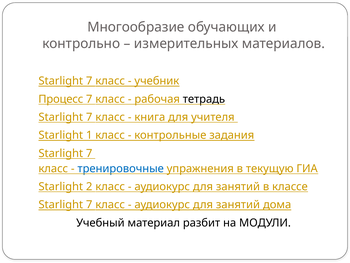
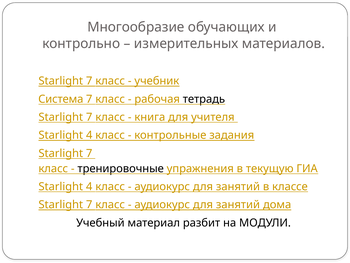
Процесс: Процесс -> Система
1 at (89, 135): 1 -> 4
тренировочные colour: blue -> black
2 at (89, 186): 2 -> 4
